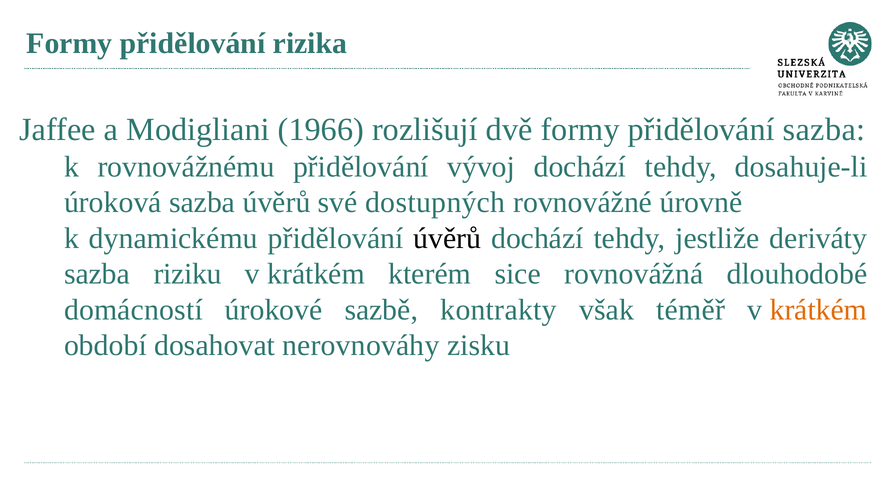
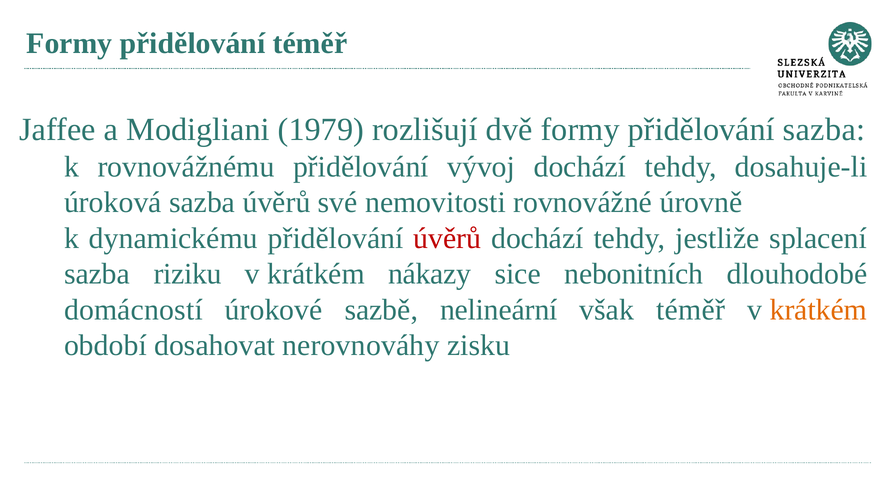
přidělování rizika: rizika -> téměř
1966: 1966 -> 1979
dostupných: dostupných -> nemovitosti
úvěrů at (447, 238) colour: black -> red
deriváty: deriváty -> splacení
kterém: kterém -> nákazy
rovnovážná: rovnovážná -> nebonitních
kontrakty: kontrakty -> nelineární
